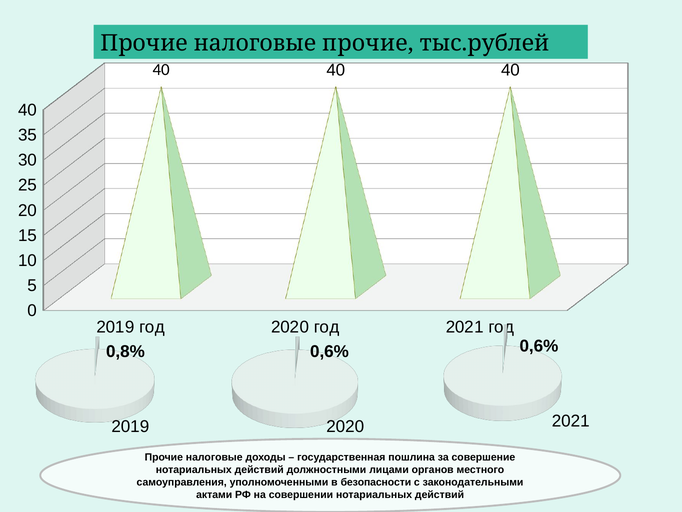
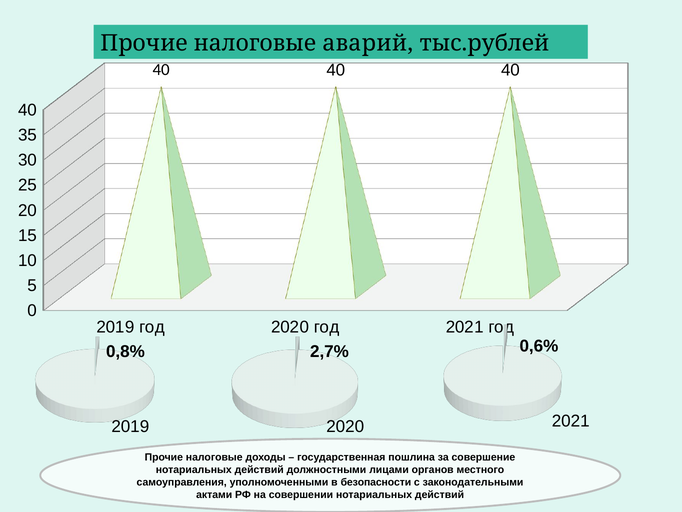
налоговые прочие: прочие -> аварий
0,8% 0,6%: 0,6% -> 2,7%
